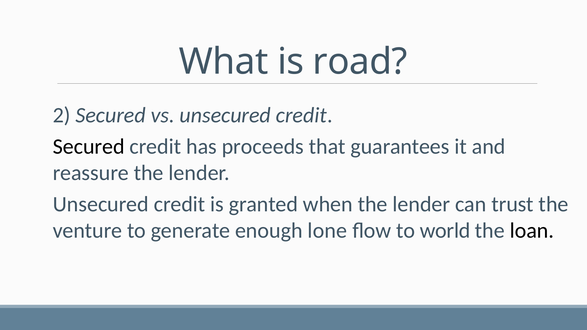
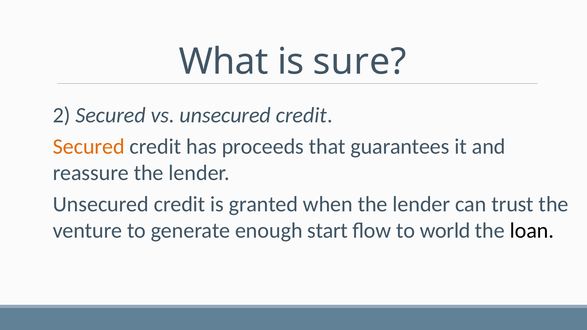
road: road -> sure
Secured at (89, 146) colour: black -> orange
lone: lone -> start
